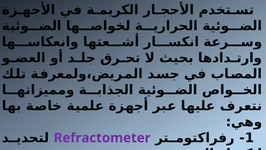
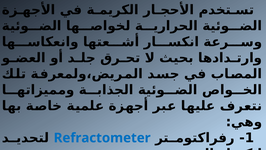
Refractometer colour: purple -> blue
